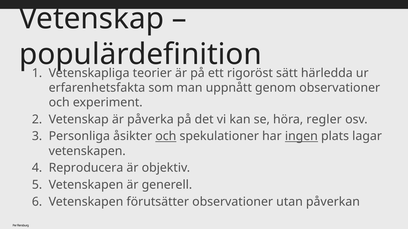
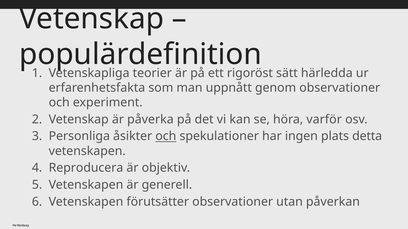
regler: regler -> varför
ingen underline: present -> none
lagar: lagar -> detta
